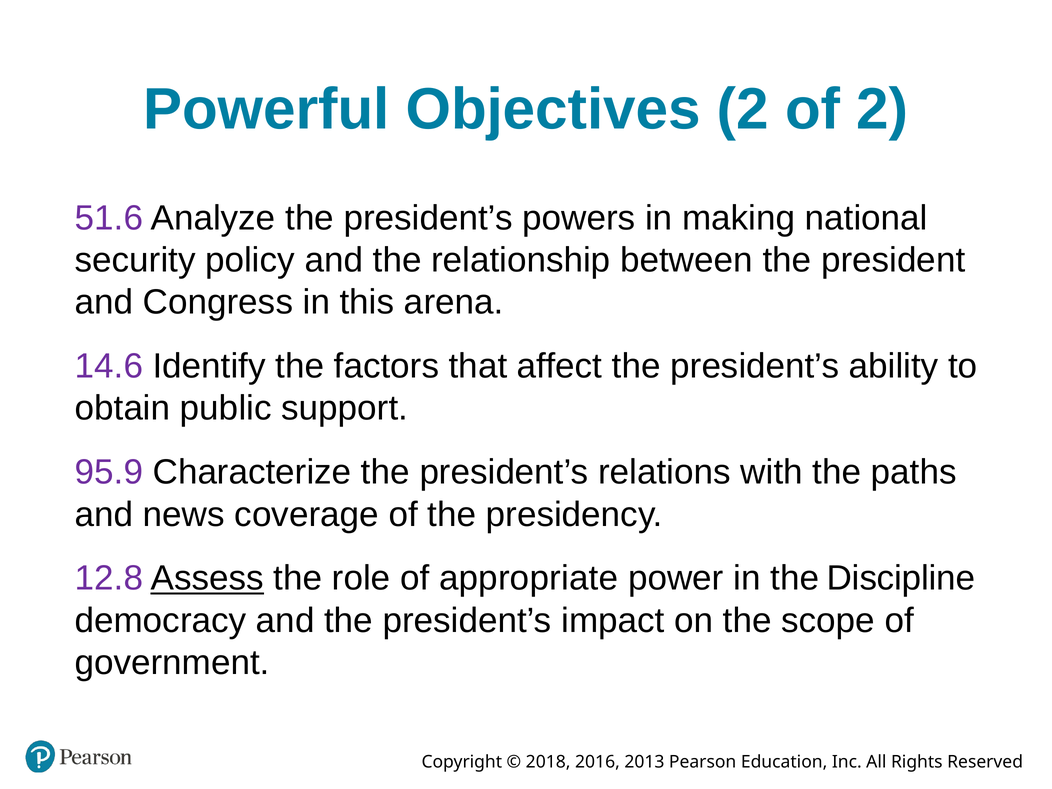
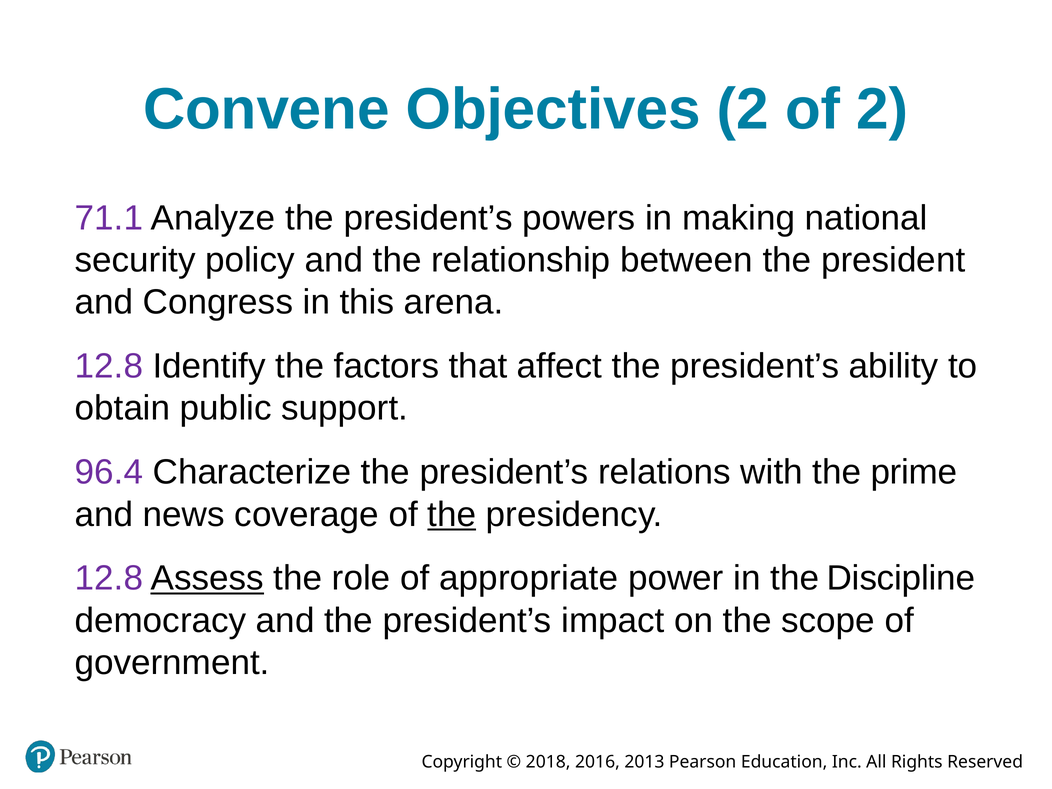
Powerful: Powerful -> Convene
51.6: 51.6 -> 71.1
14.6 at (109, 366): 14.6 -> 12.8
95.9: 95.9 -> 96.4
paths: paths -> prime
the at (452, 514) underline: none -> present
